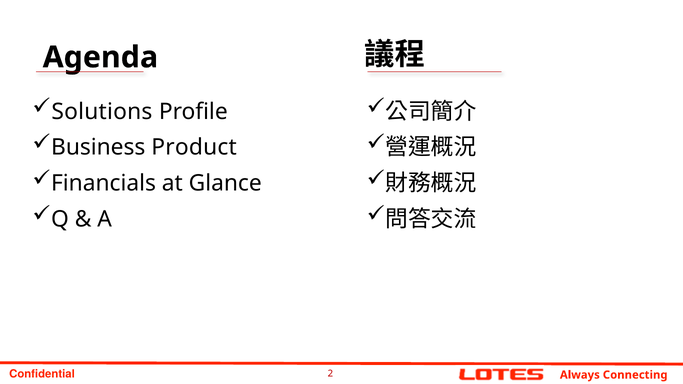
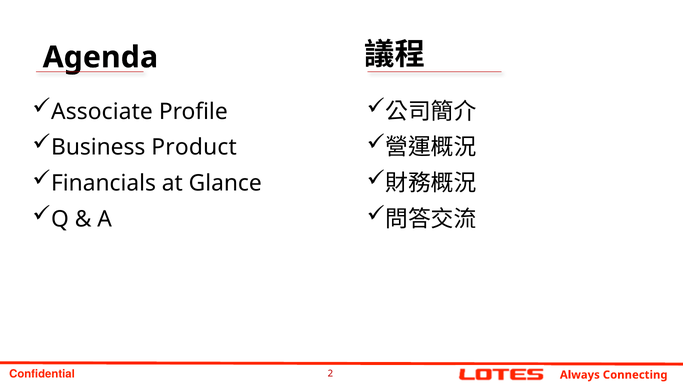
Solutions: Solutions -> Associate
